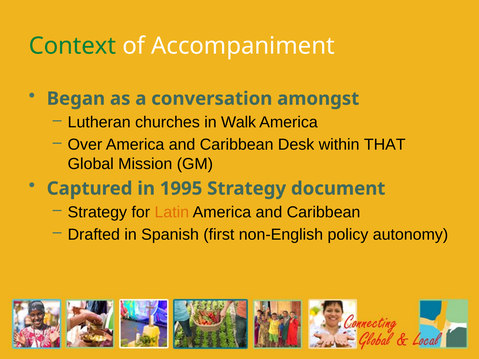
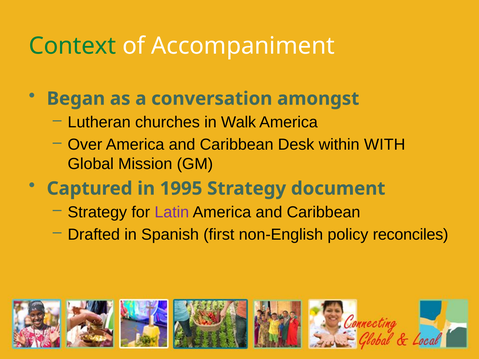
THAT: THAT -> WITH
Latin colour: orange -> purple
autonomy: autonomy -> reconciles
